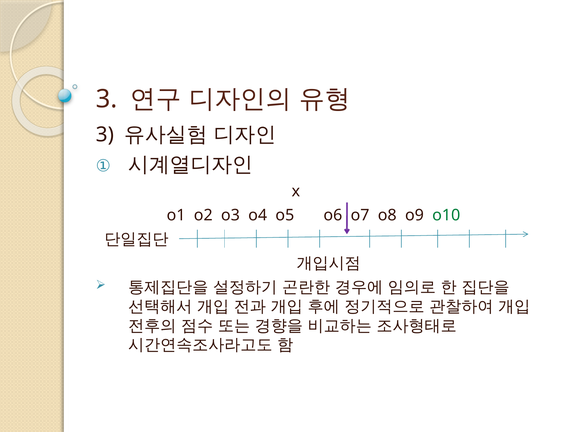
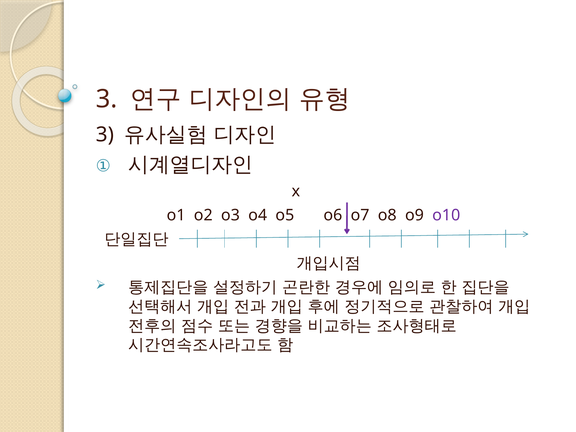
o10 colour: green -> purple
